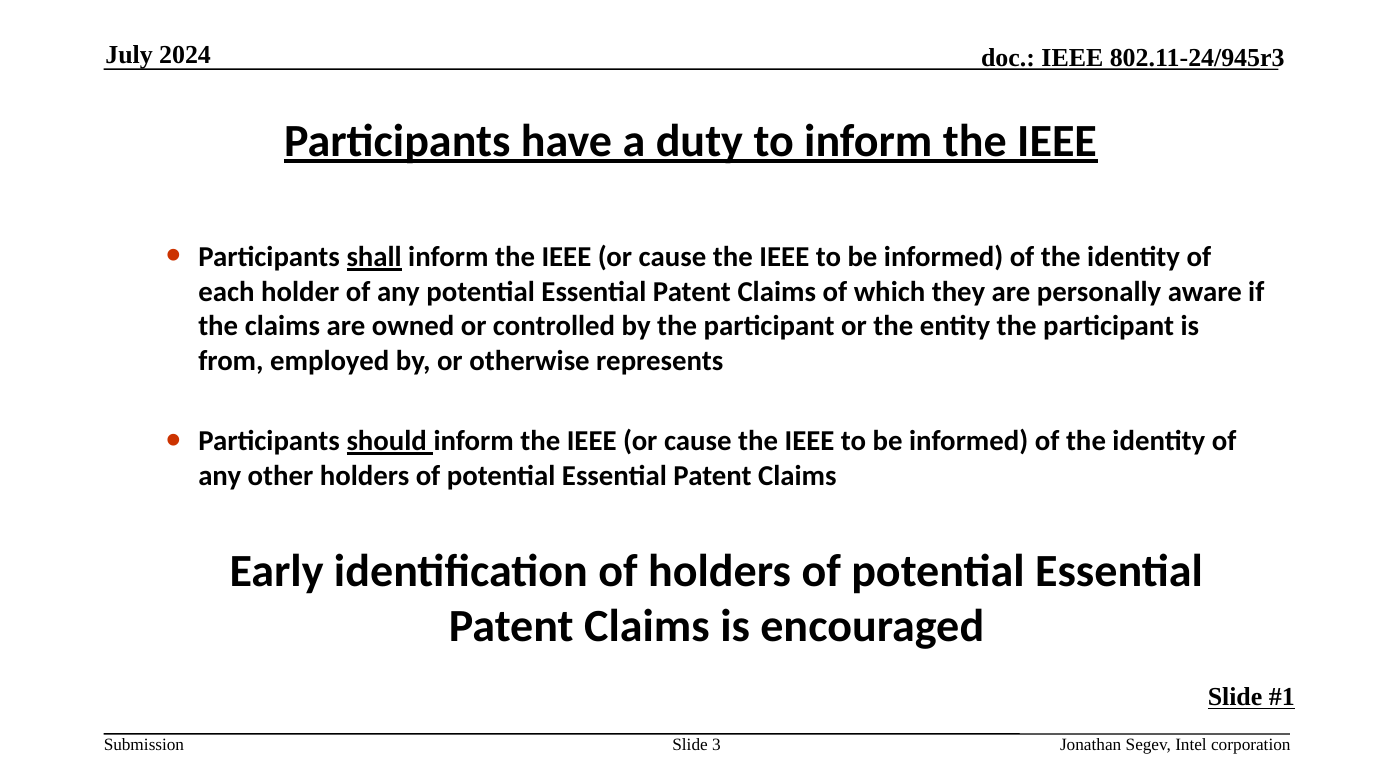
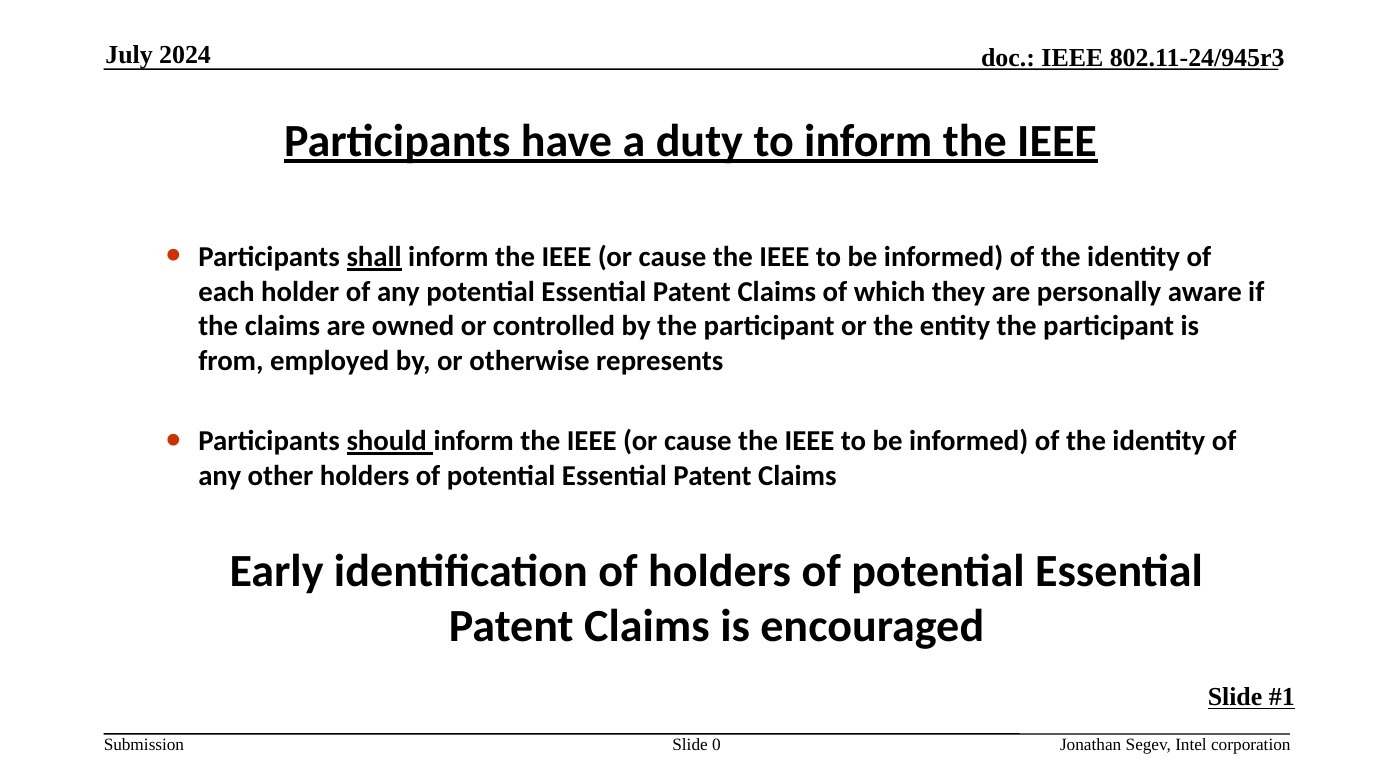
3: 3 -> 0
